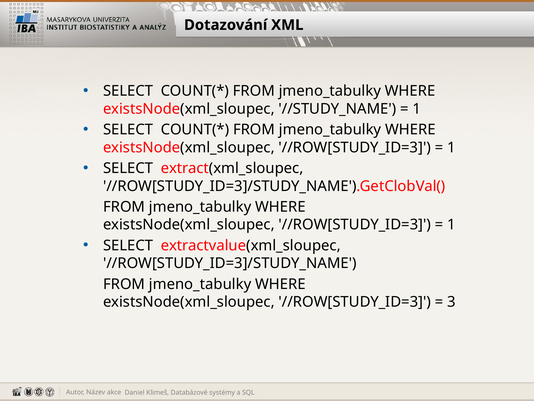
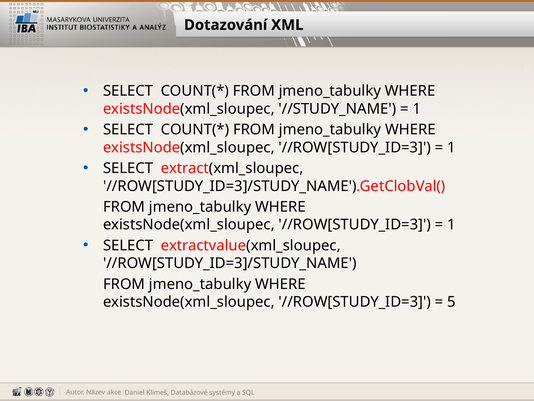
3: 3 -> 5
